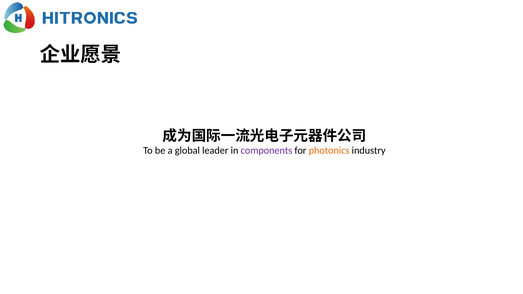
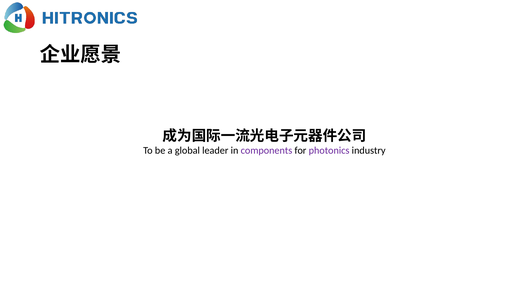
photonics colour: orange -> purple
